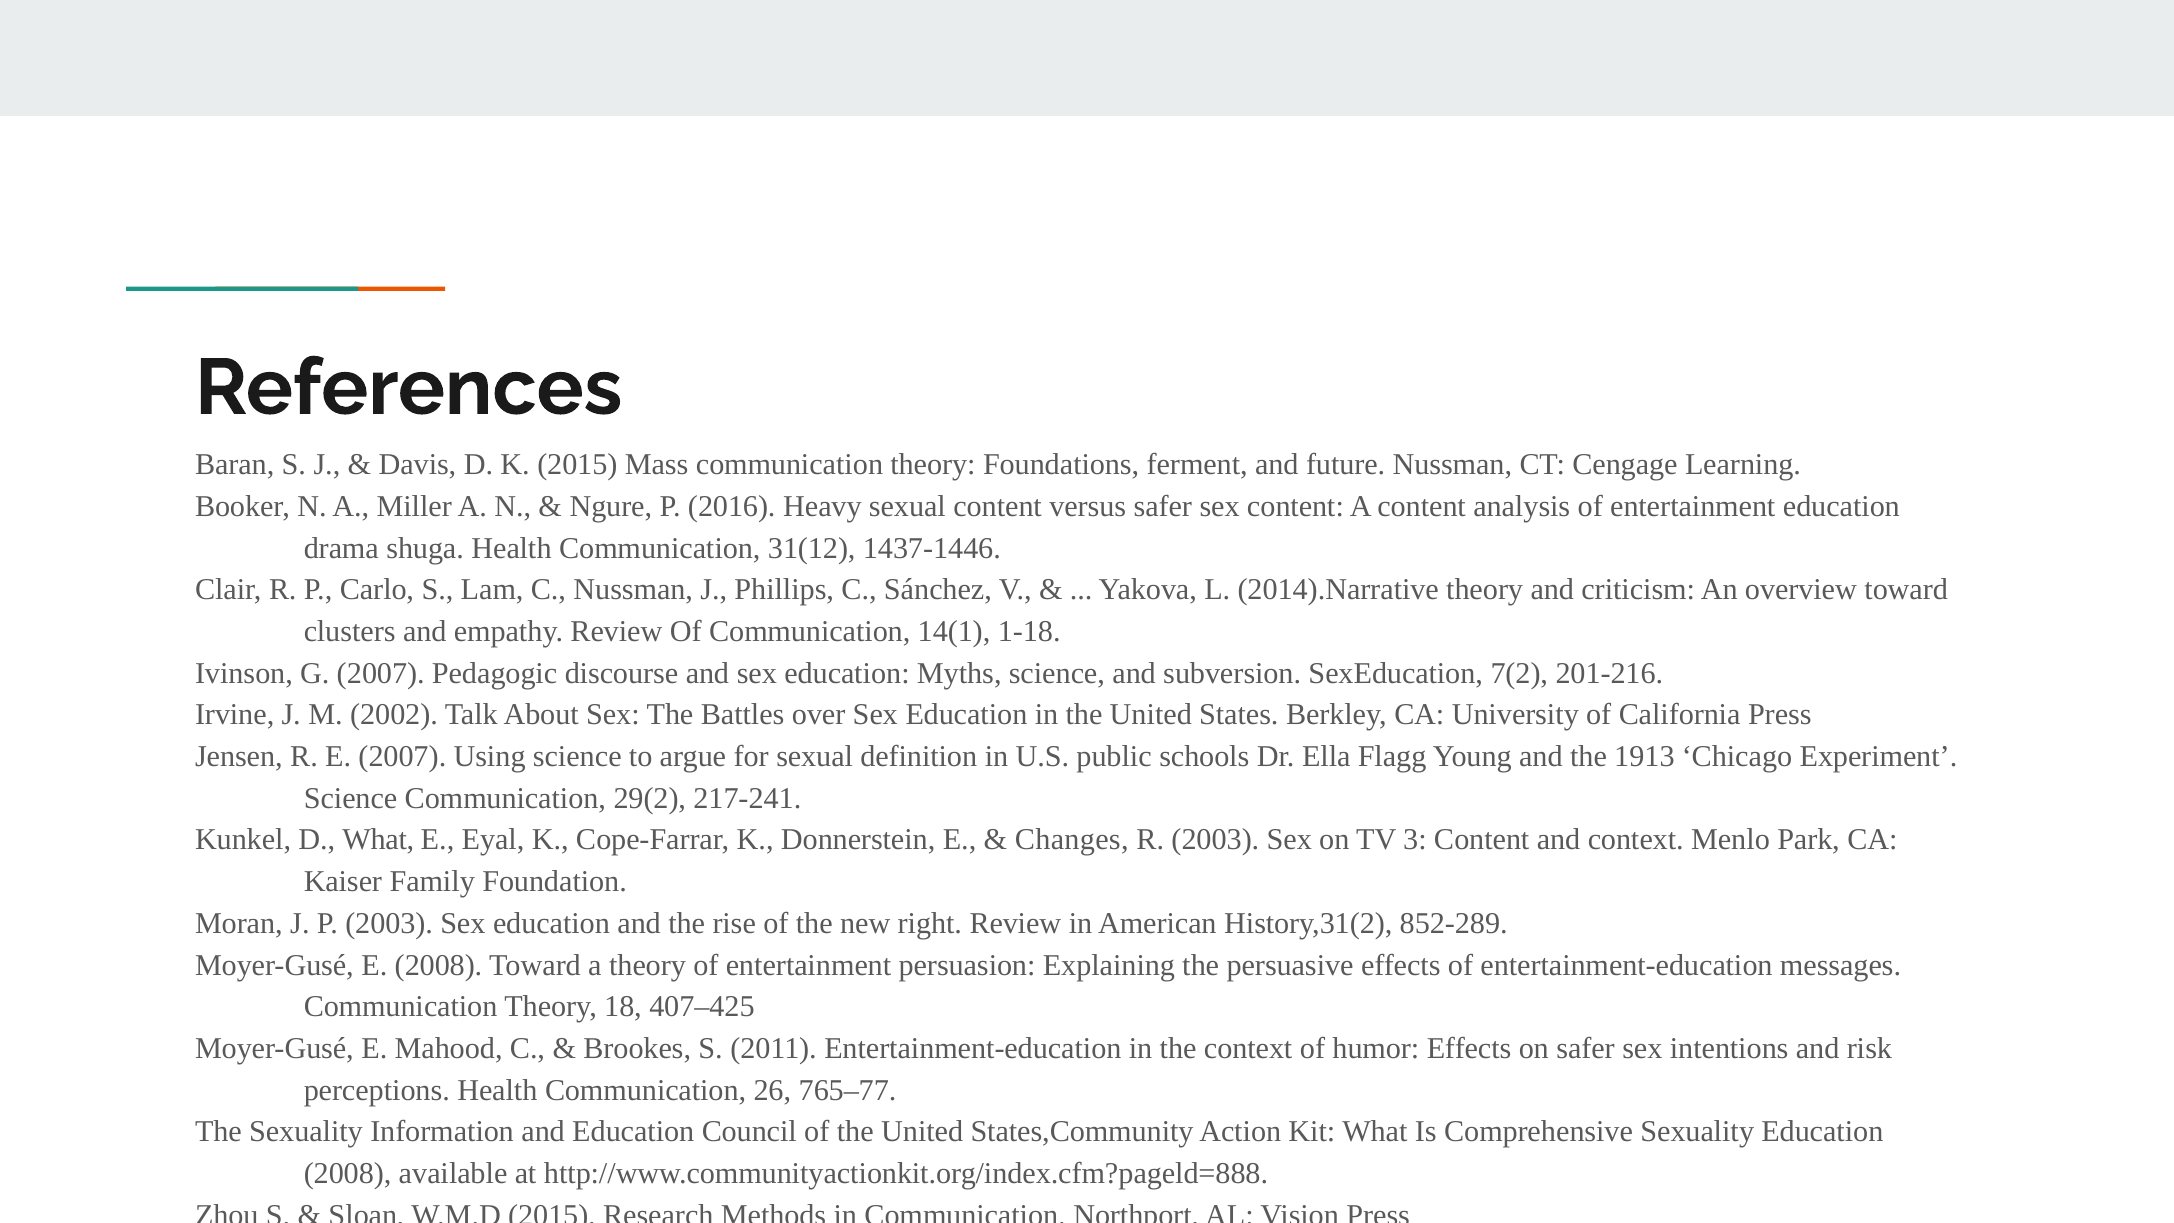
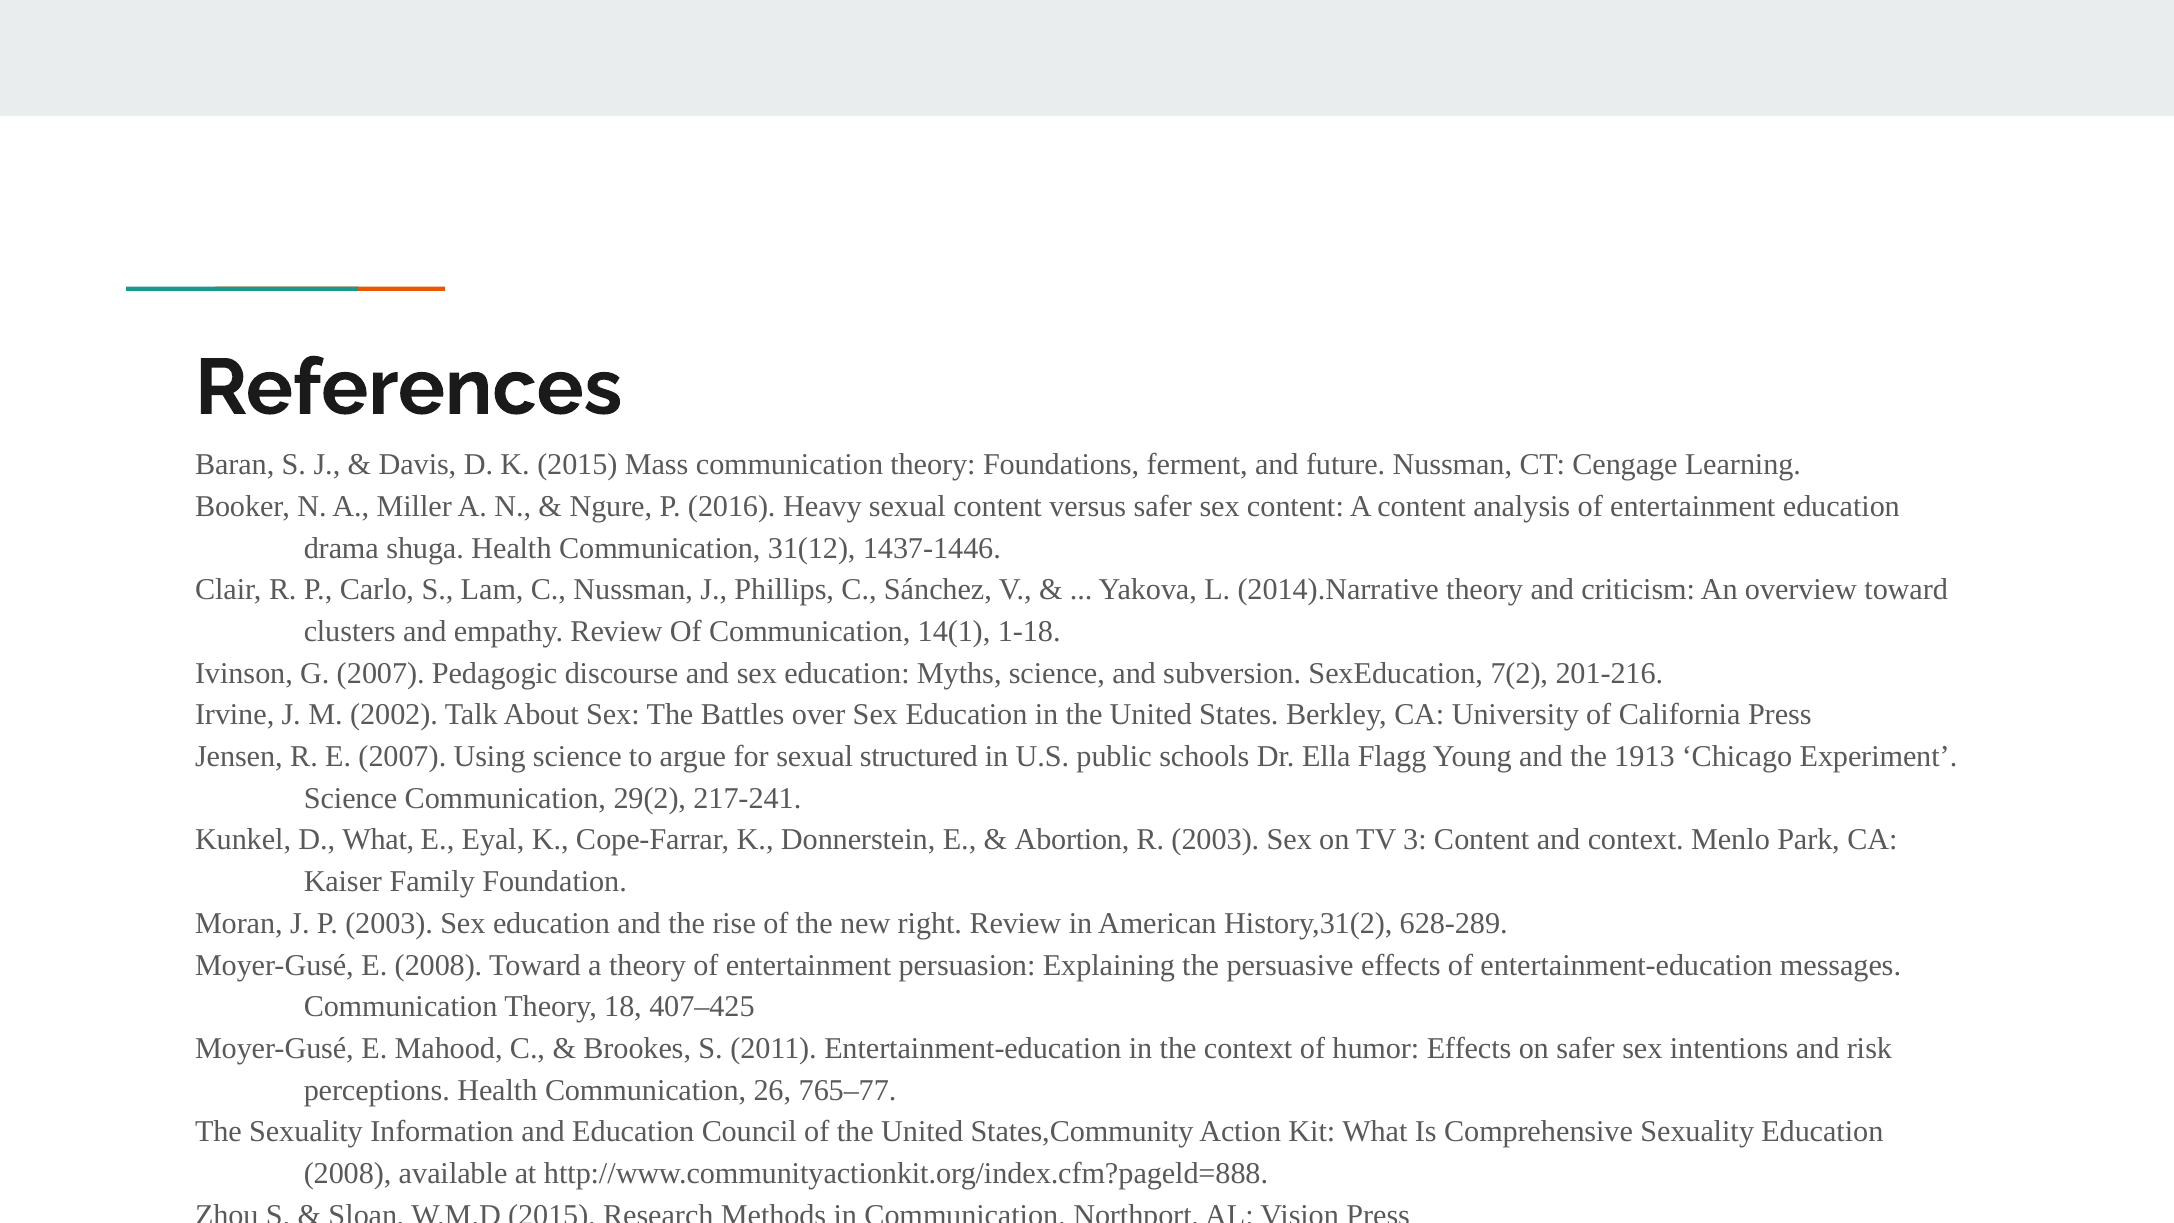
definition: definition -> structured
Changes: Changes -> Abortion
852-289: 852-289 -> 628-289
